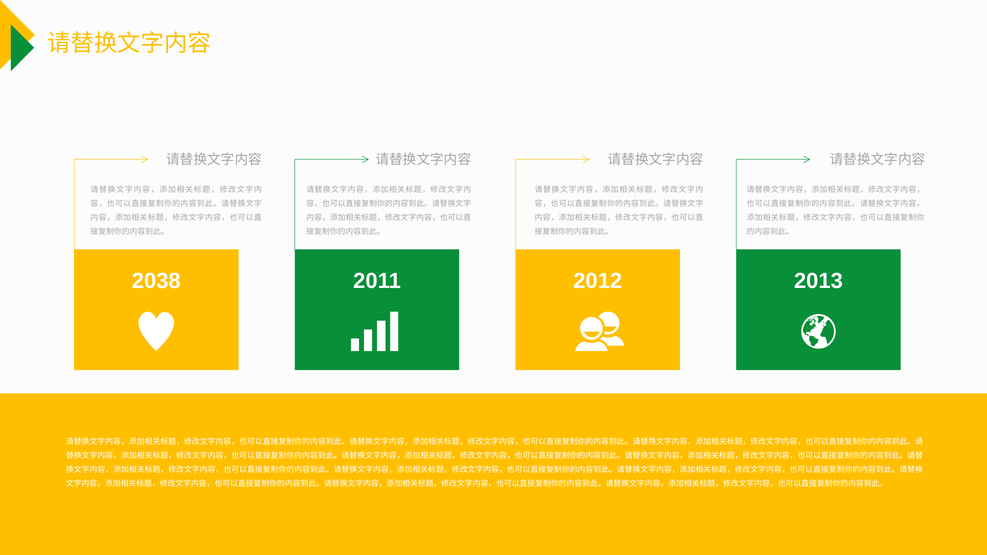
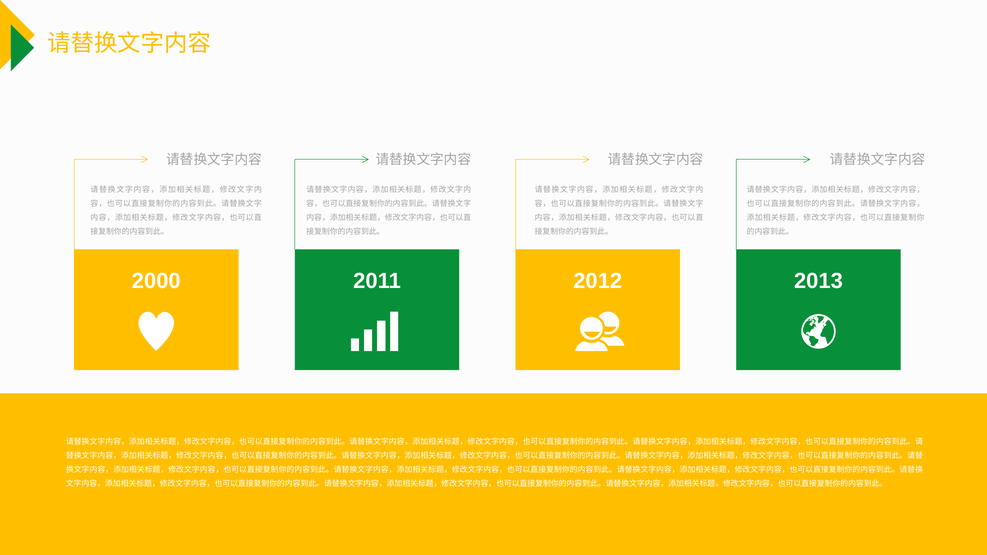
2038: 2038 -> 2000
